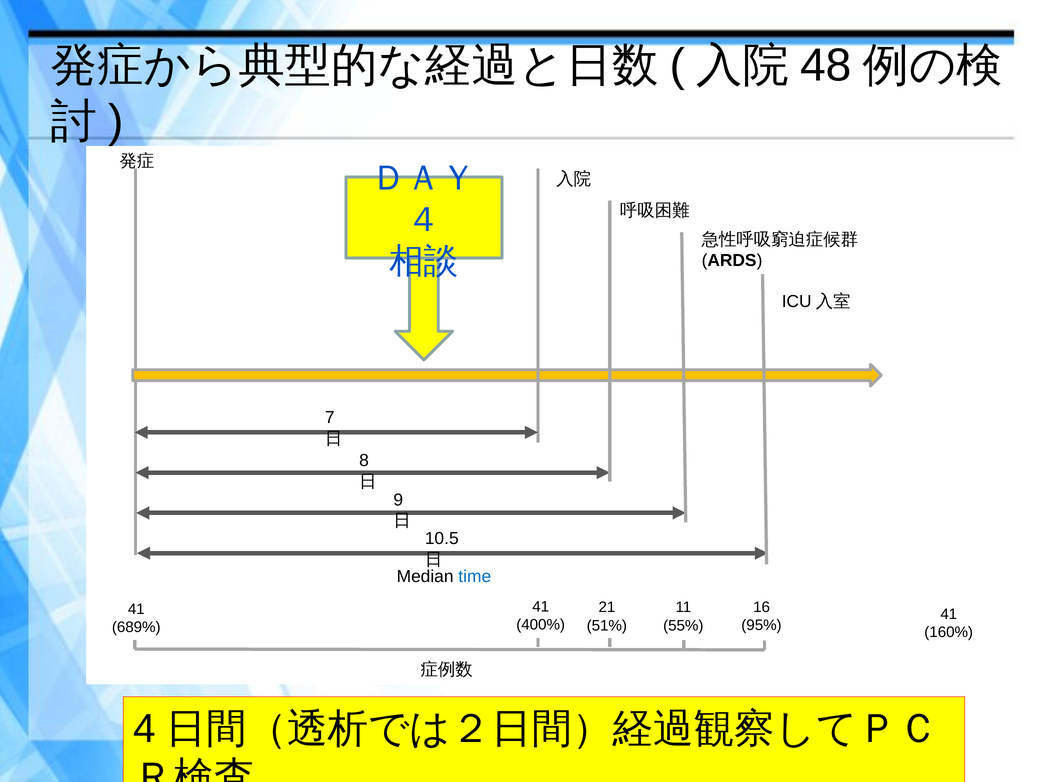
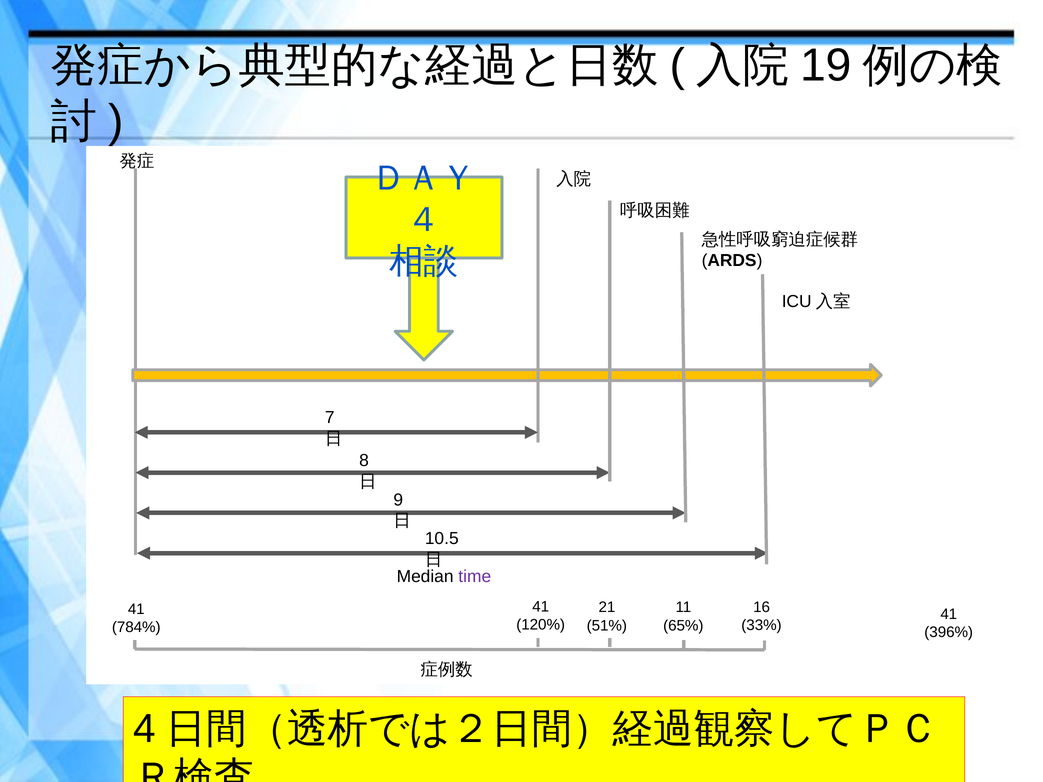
48: 48 -> 19
time colour: blue -> purple
400%: 400% -> 120%
95%: 95% -> 33%
55%: 55% -> 65%
689%: 689% -> 784%
160%: 160% -> 396%
